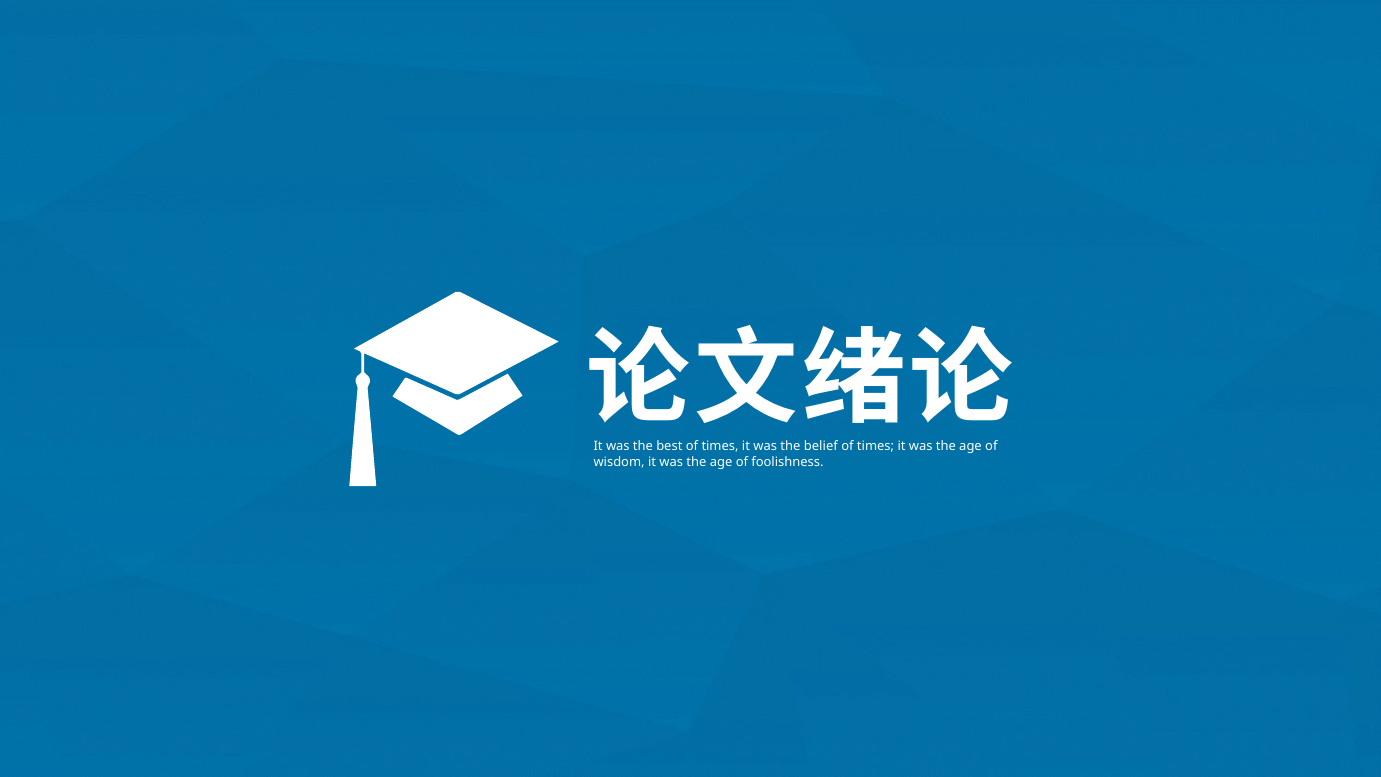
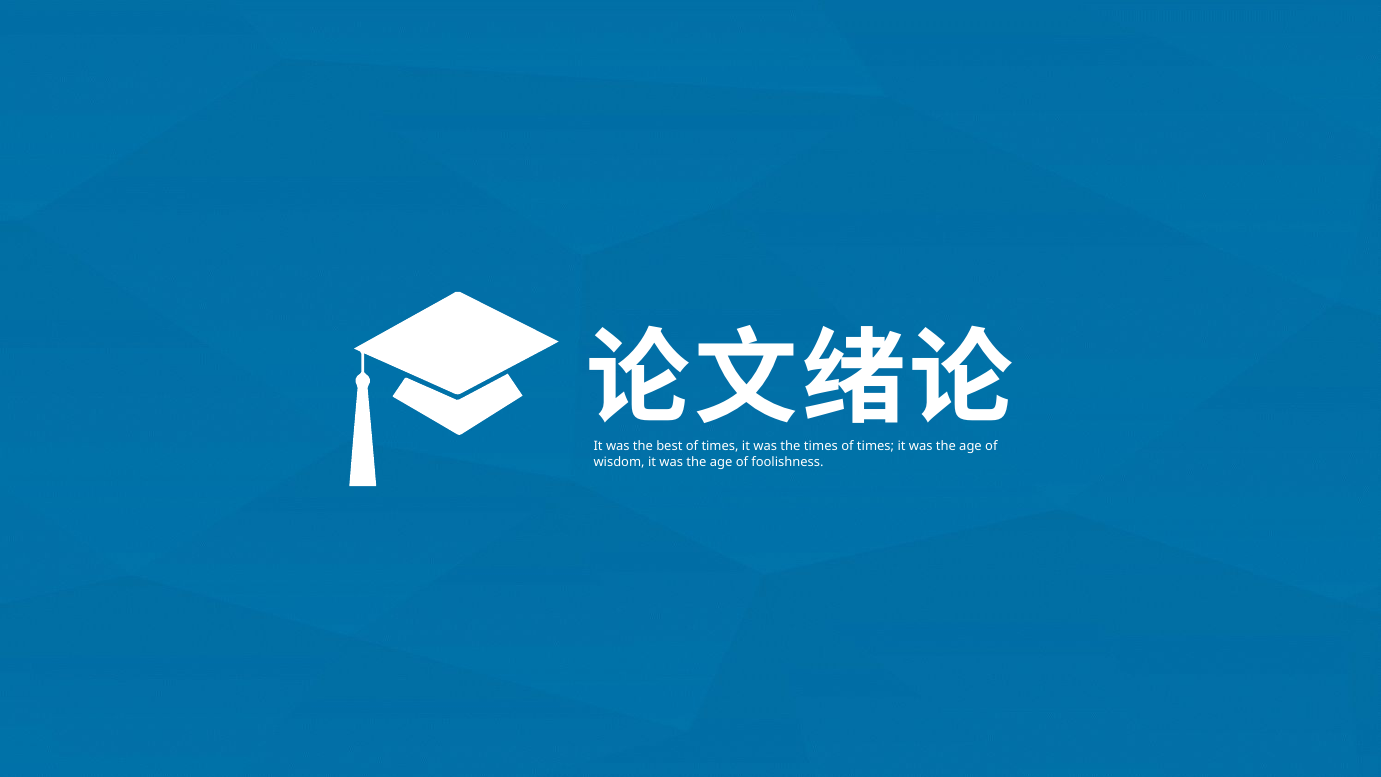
the belief: belief -> times
